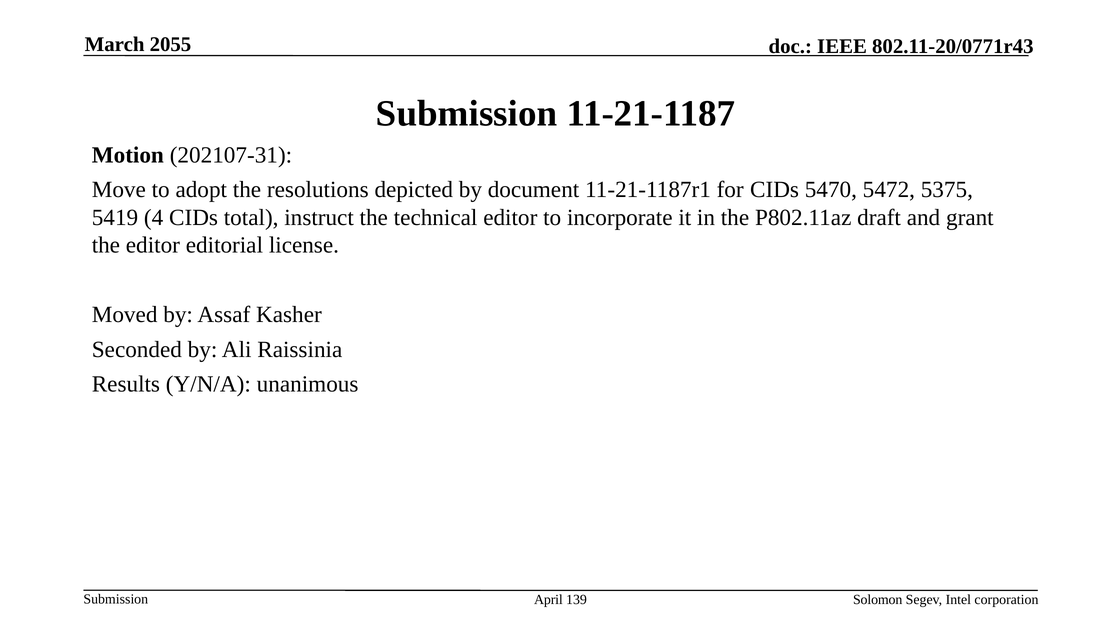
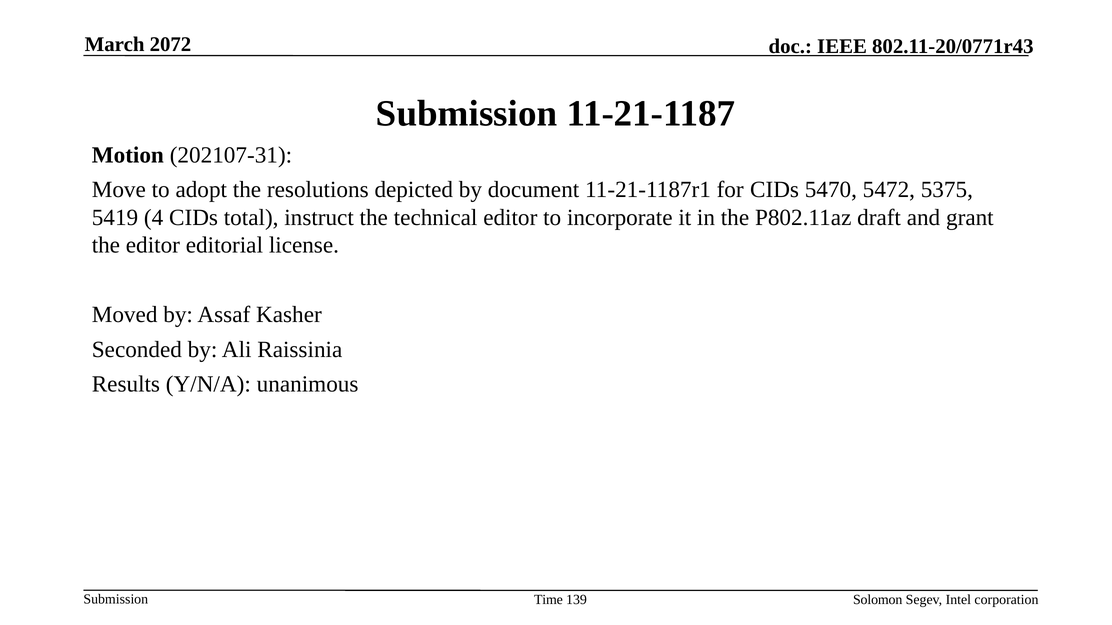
2055: 2055 -> 2072
April: April -> Time
